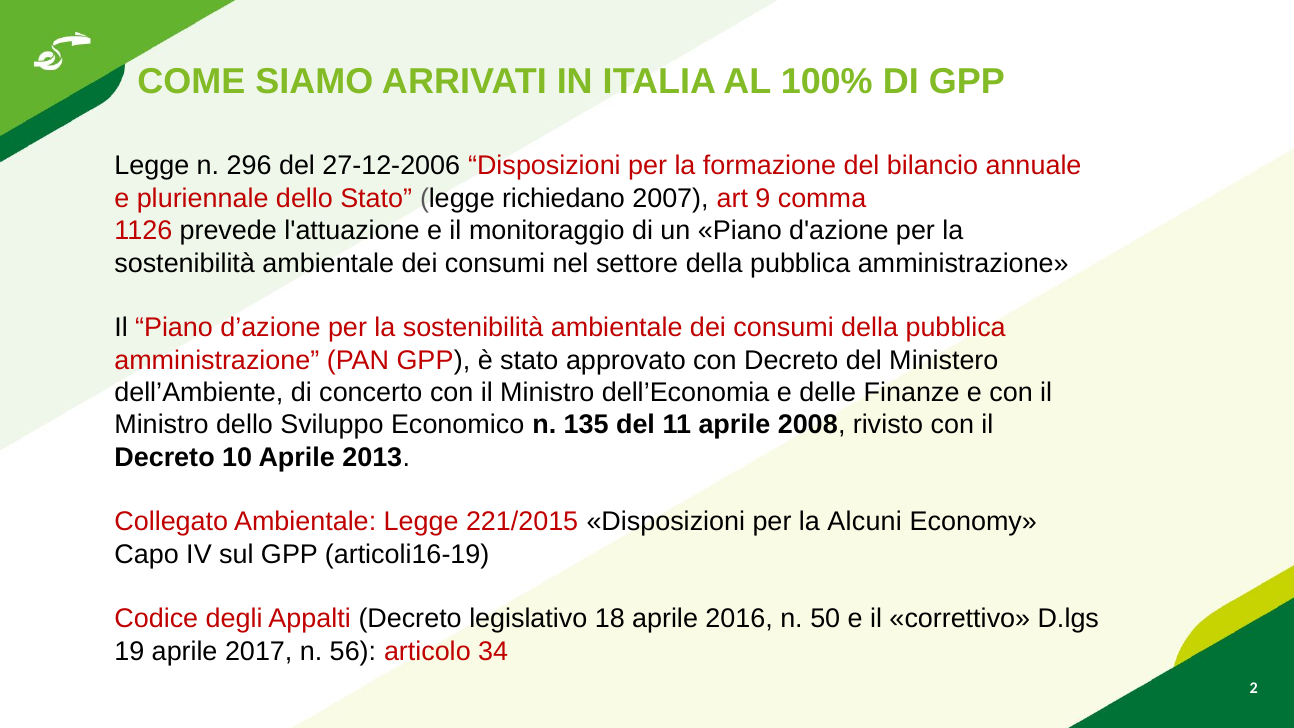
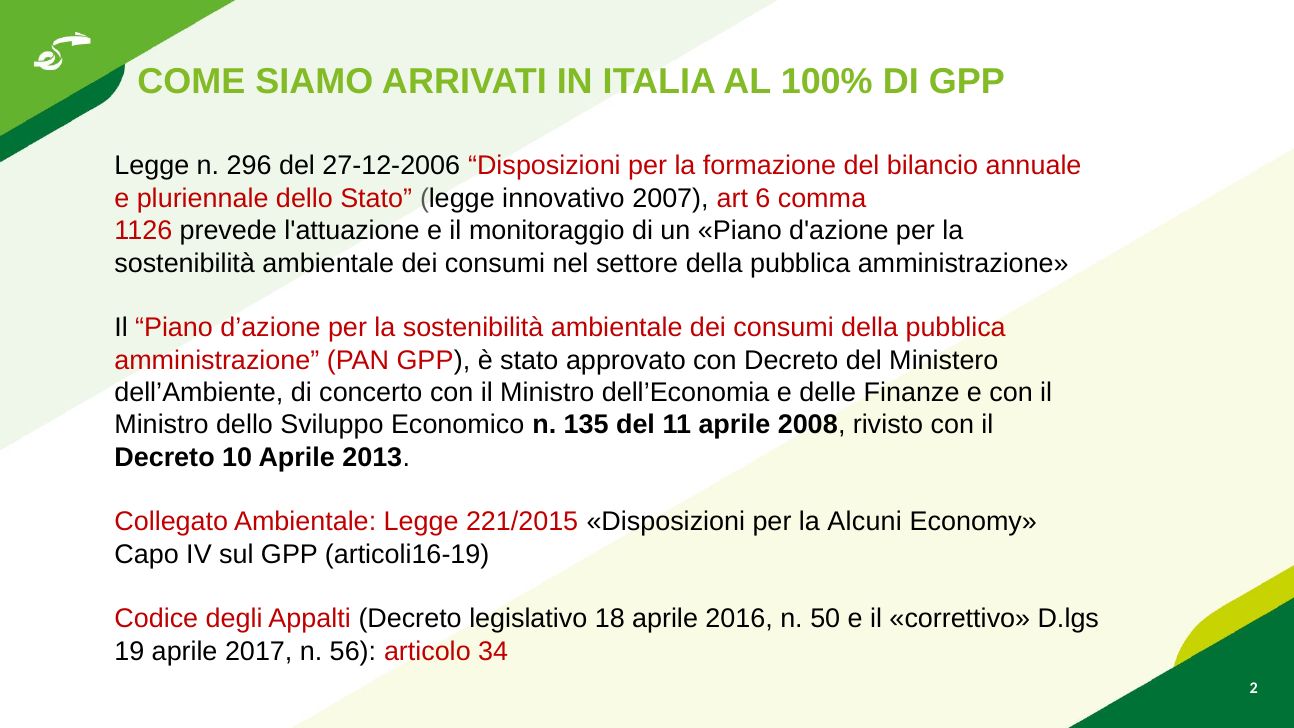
richiedano: richiedano -> innovativo
9: 9 -> 6
